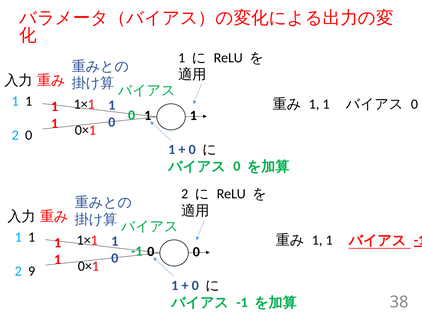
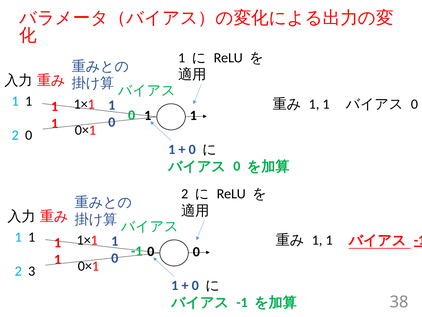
9: 9 -> 3
